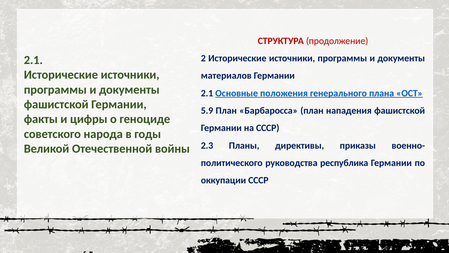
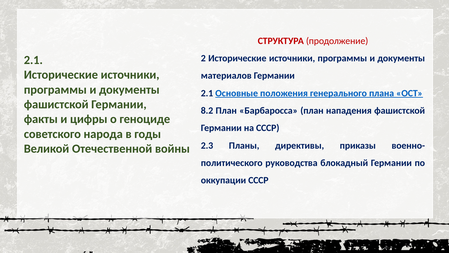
5.9: 5.9 -> 8.2
республика: республика -> блокадный
